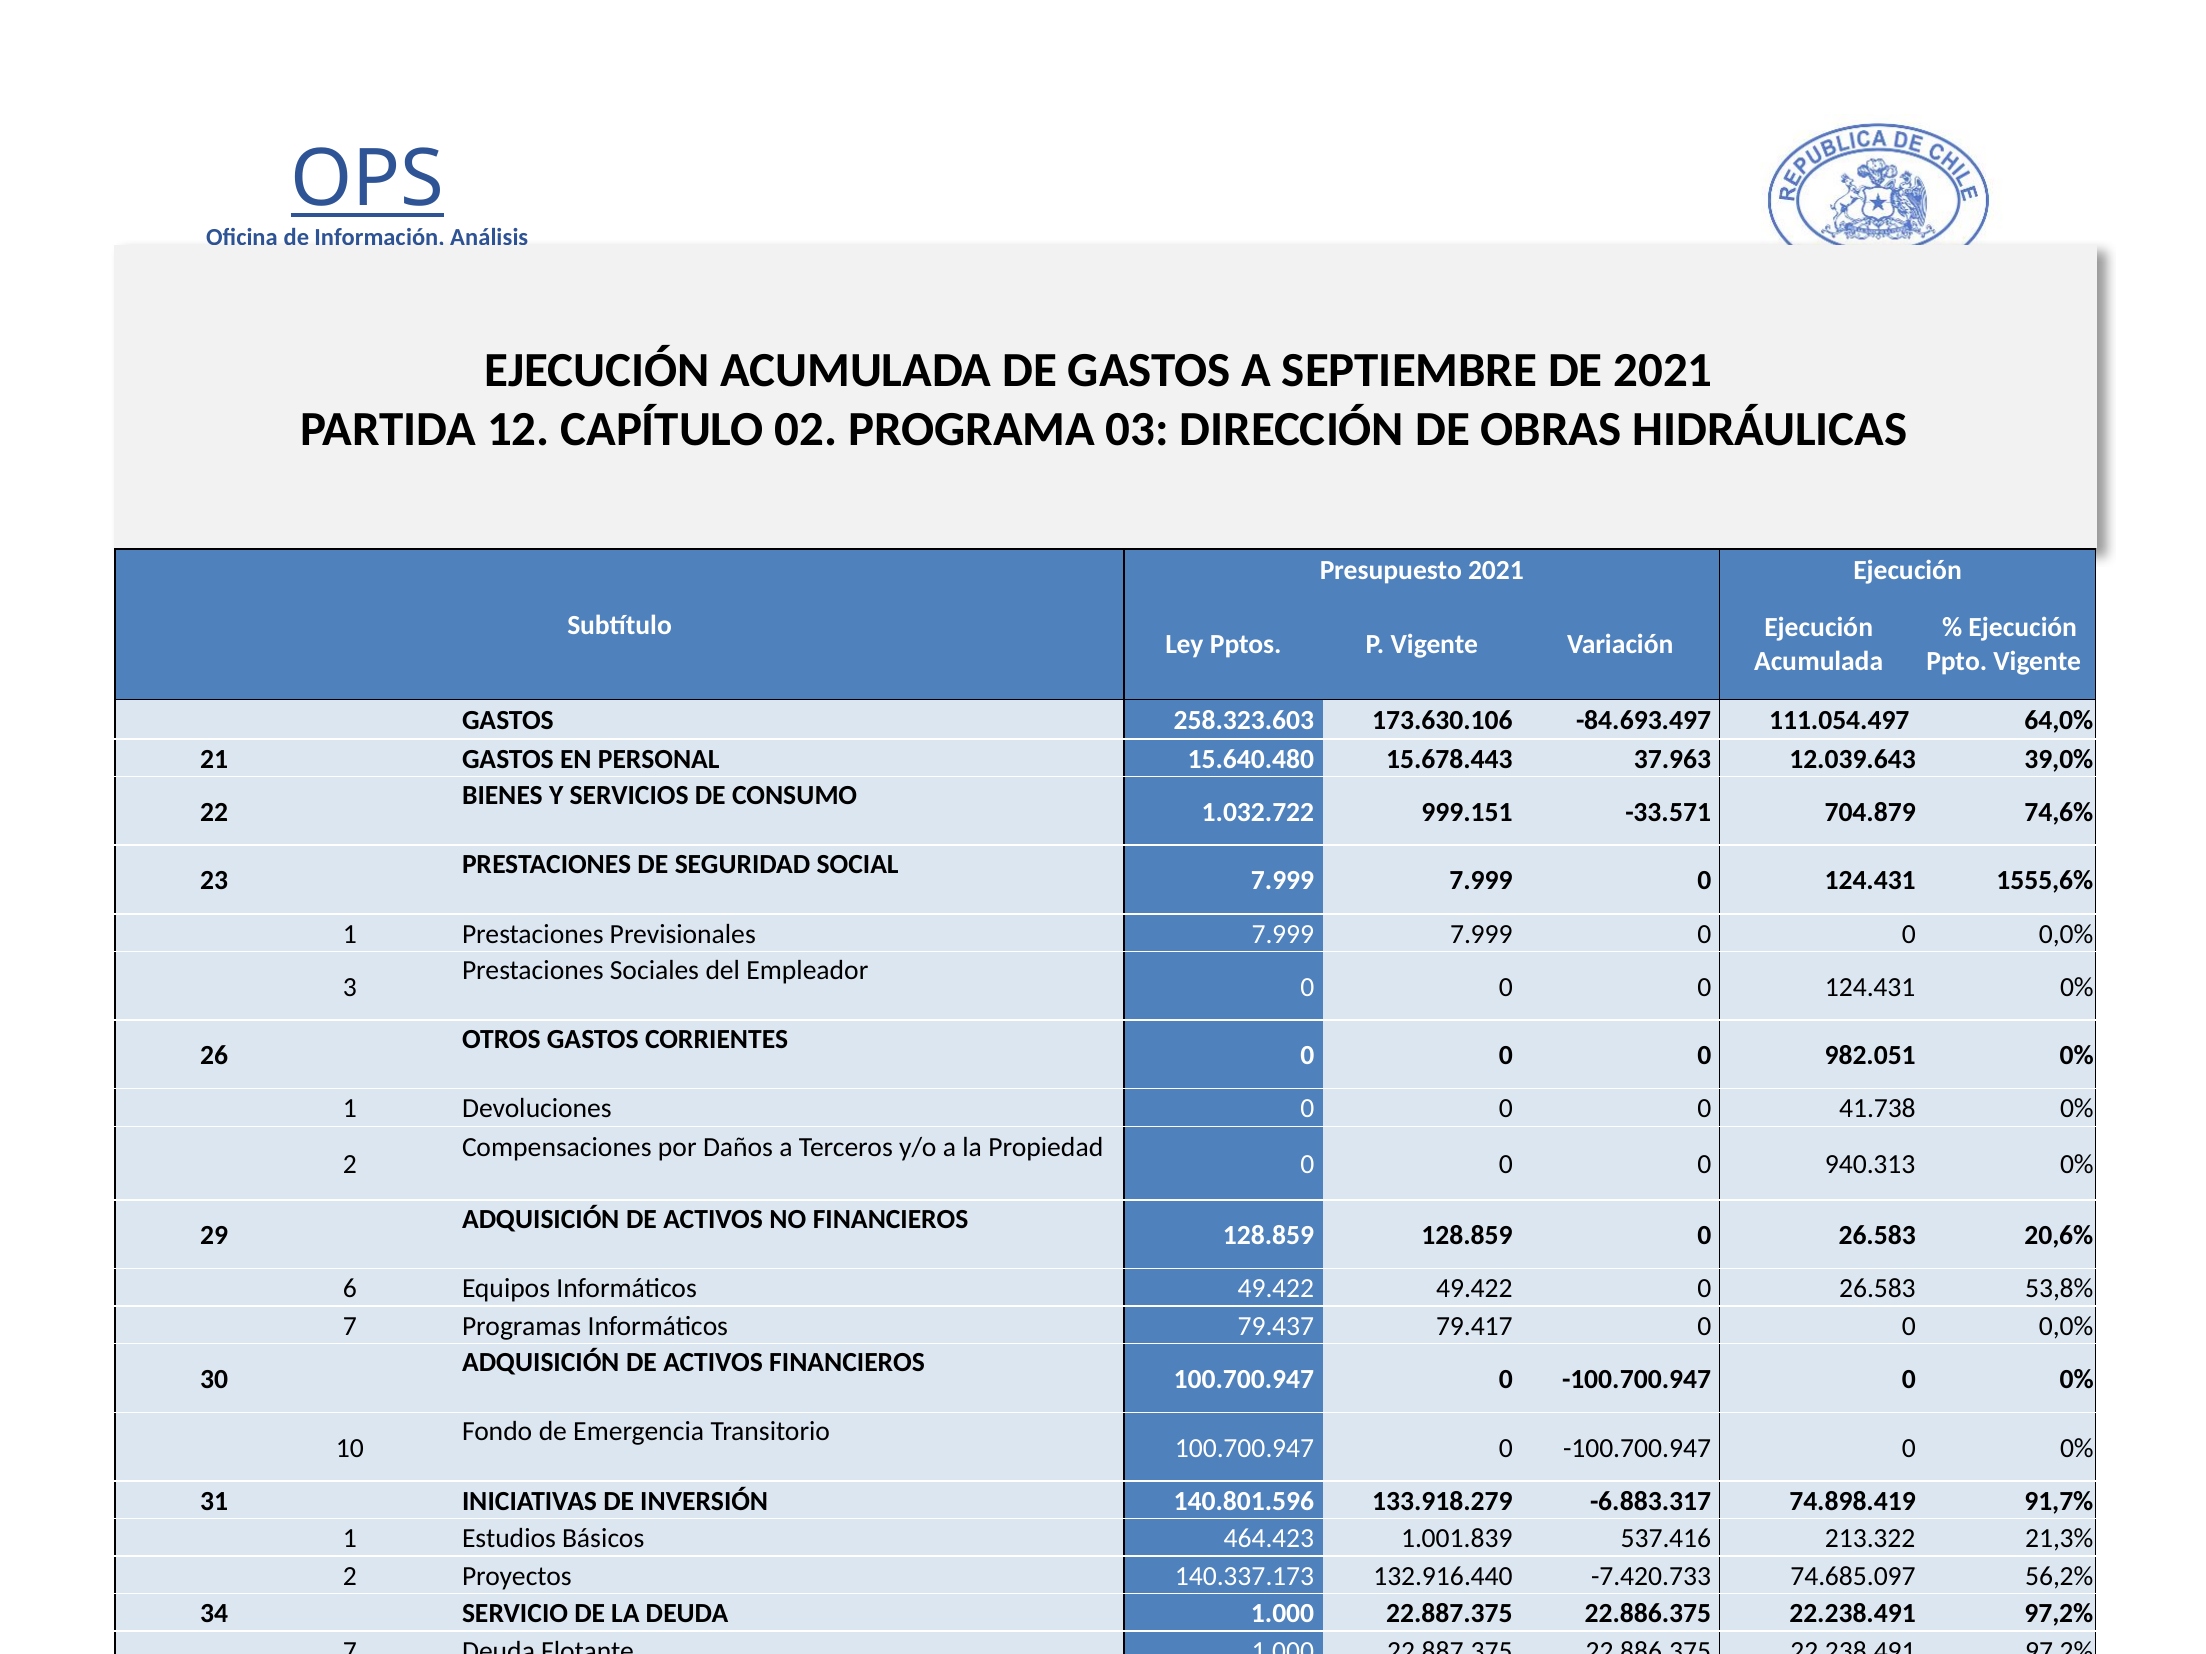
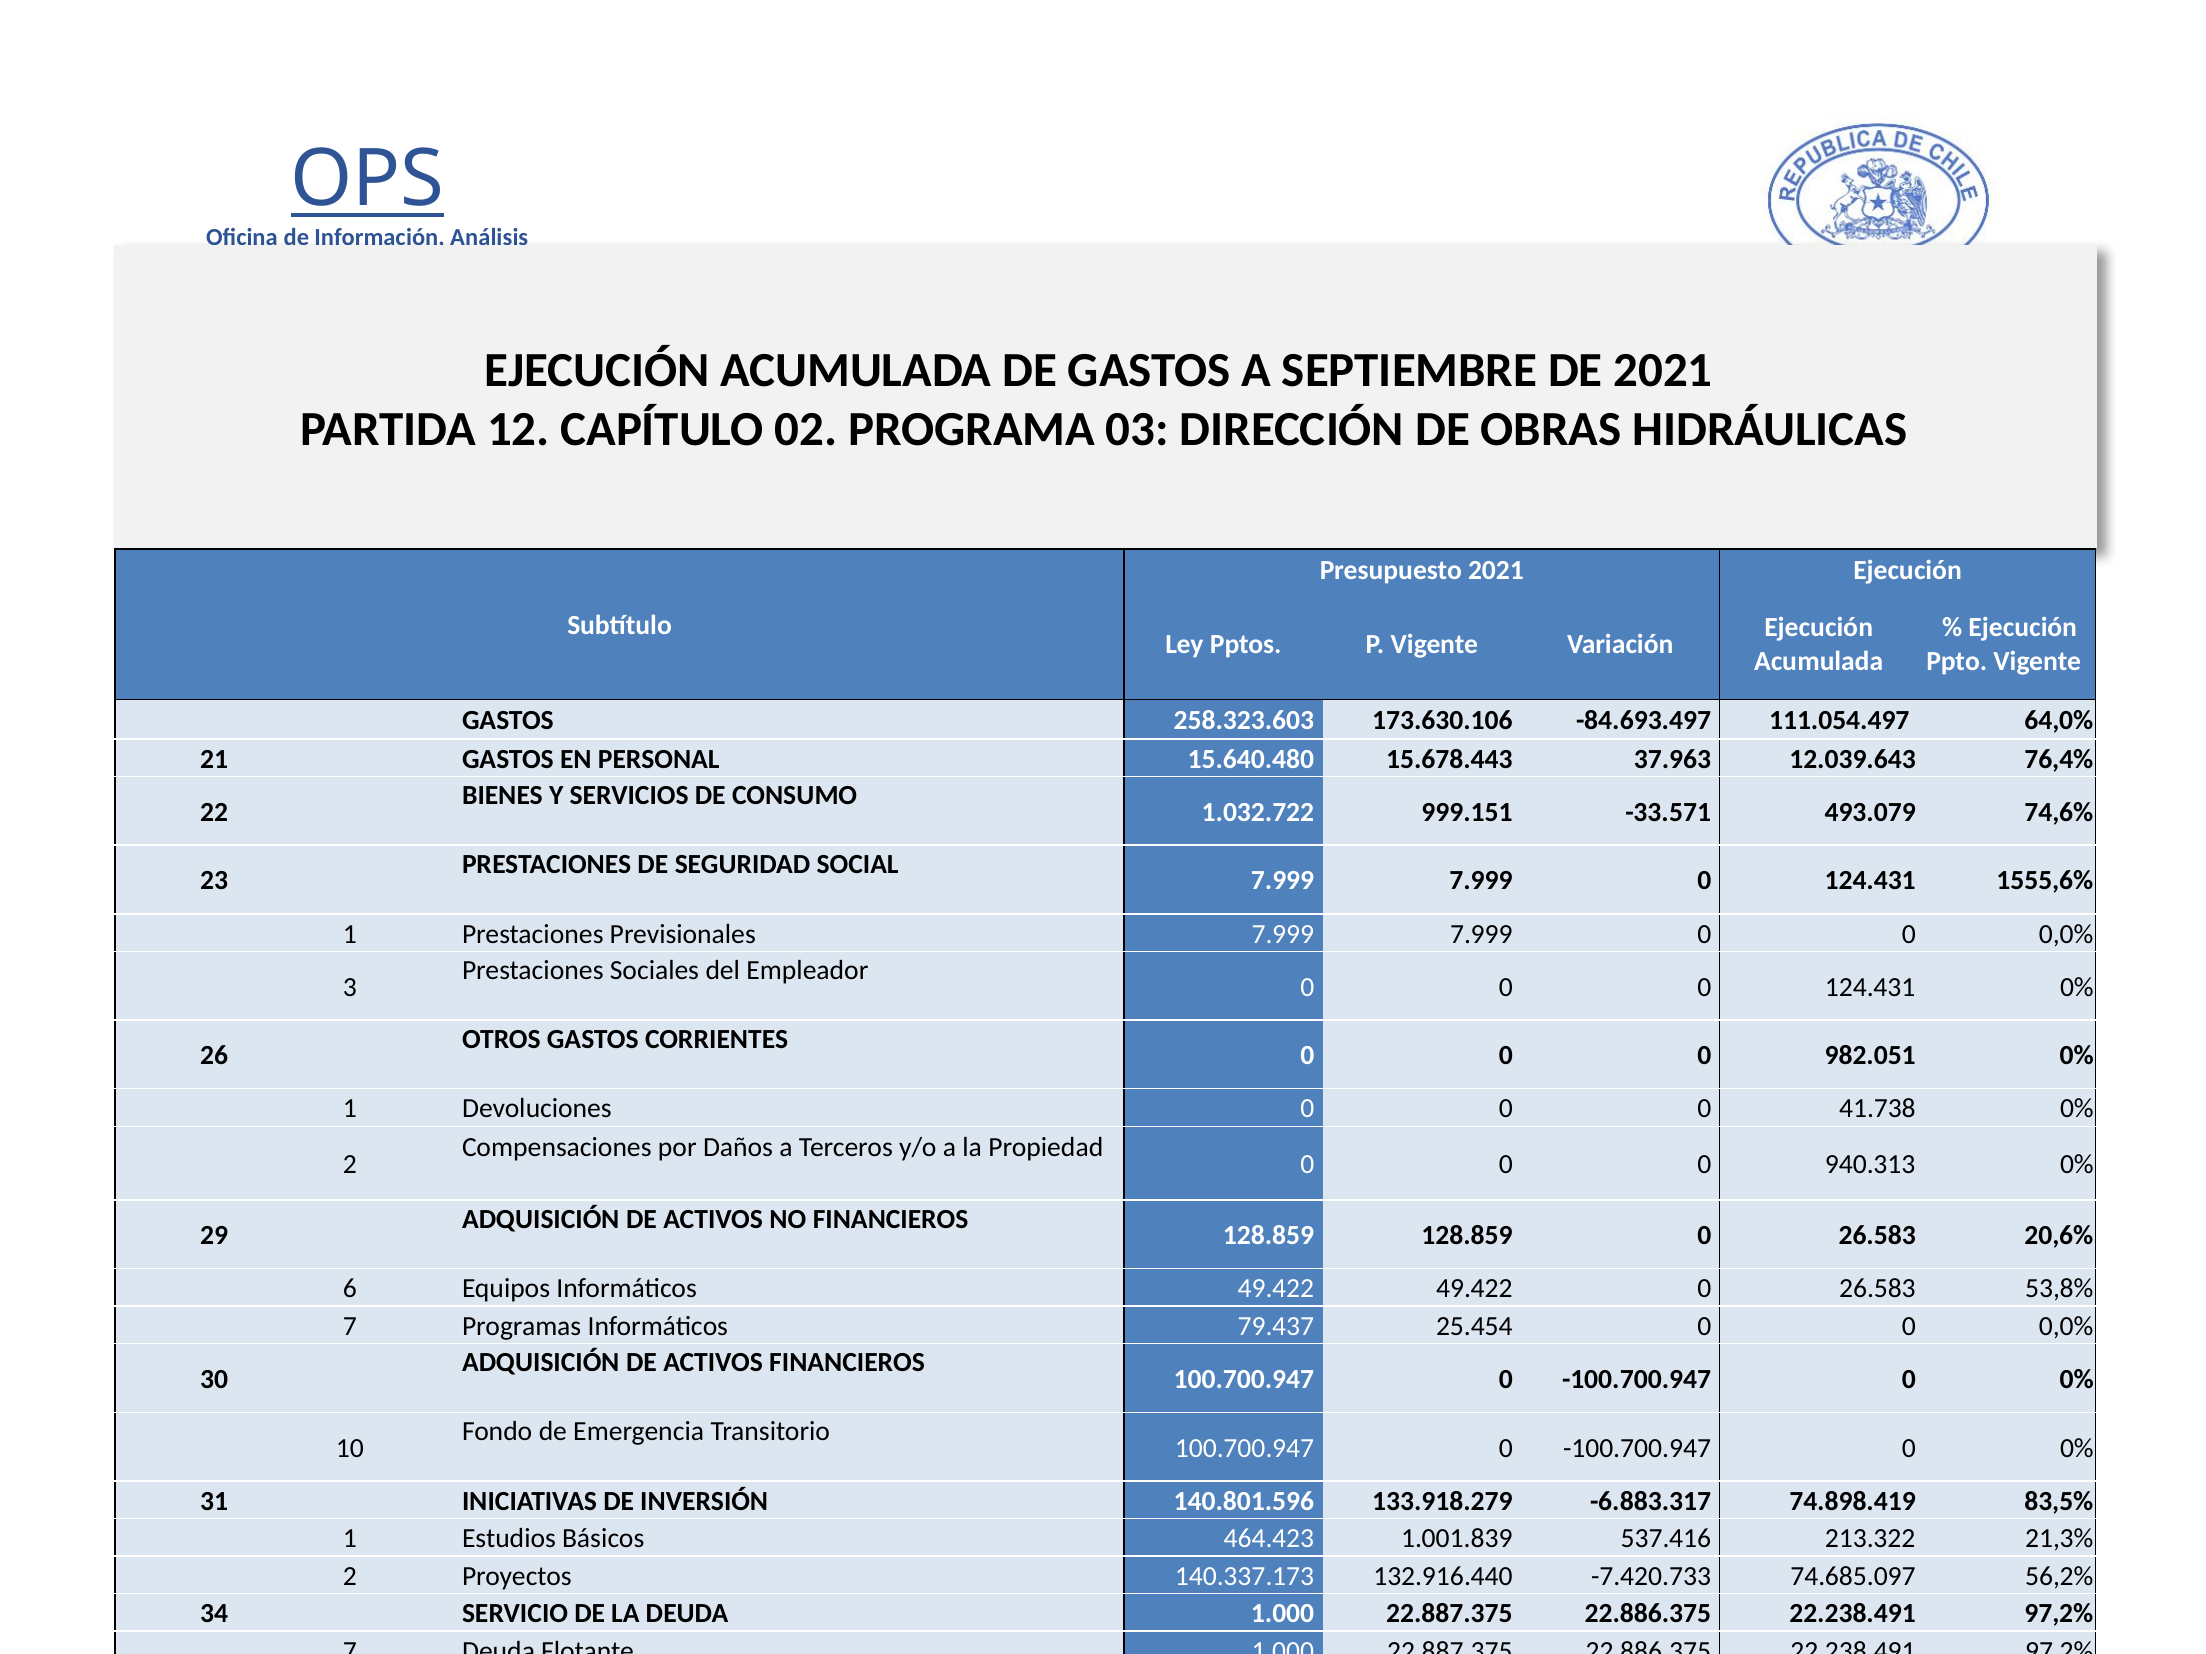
39,0%: 39,0% -> 76,4%
704.879: 704.879 -> 493.079
79.417: 79.417 -> 25.454
91,7%: 91,7% -> 83,5%
